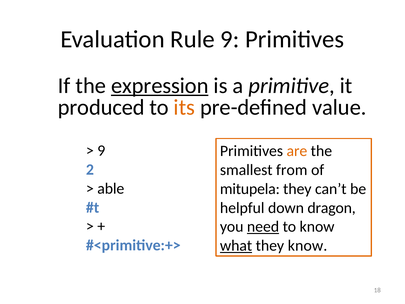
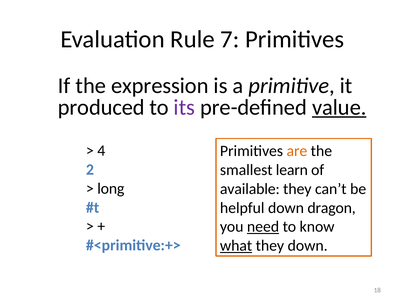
Rule 9: 9 -> 7
expression underline: present -> none
its colour: orange -> purple
value underline: none -> present
9 at (101, 151): 9 -> 4
from: from -> learn
able: able -> long
mitupela: mitupela -> available
they know: know -> down
